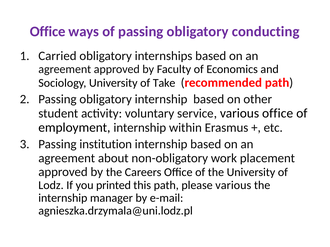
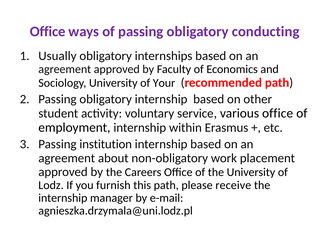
Carried: Carried -> Usually
Take: Take -> Your
printed: printed -> furnish
please various: various -> receive
